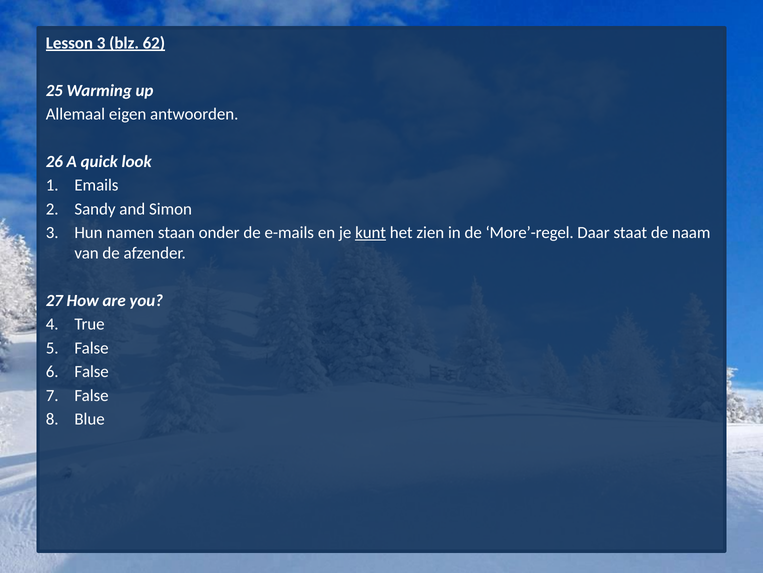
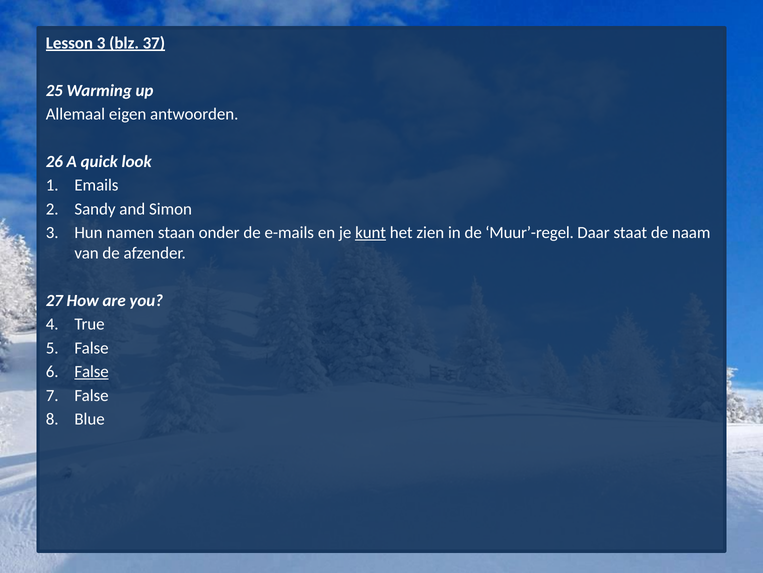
62: 62 -> 37
More’-regel: More’-regel -> Muur’-regel
False at (92, 371) underline: none -> present
